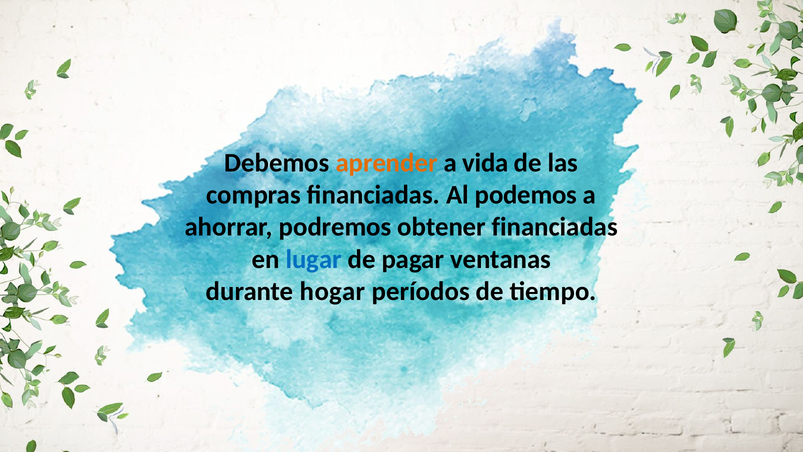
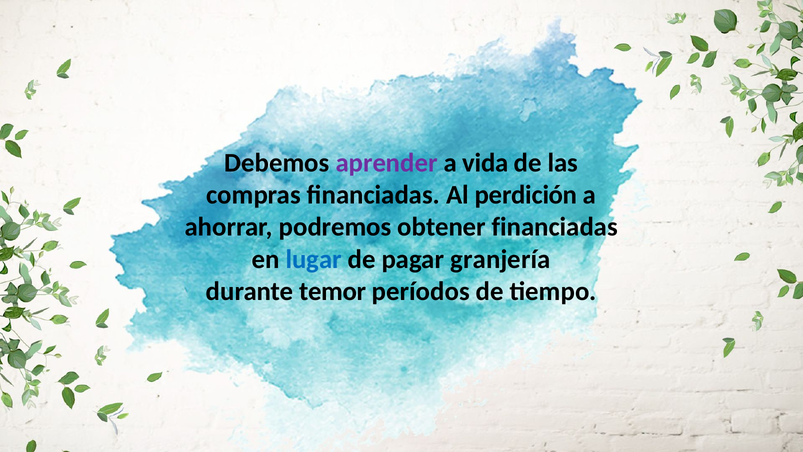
aprender colour: orange -> purple
podemos: podemos -> perdición
ventanas: ventanas -> granjería
hogar: hogar -> temor
